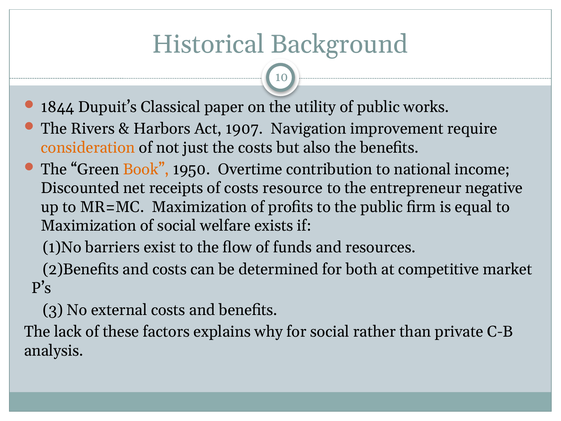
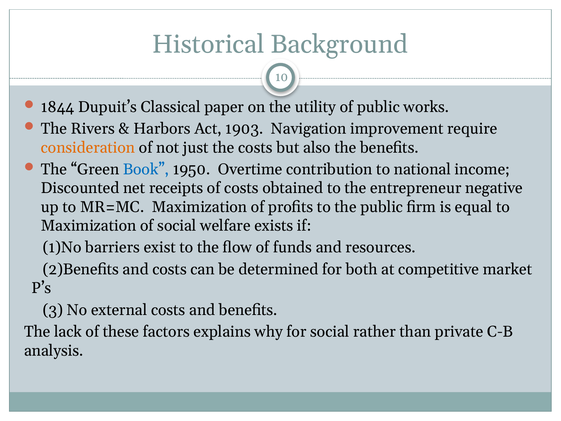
1907: 1907 -> 1903
Book colour: orange -> blue
resource: resource -> obtained
